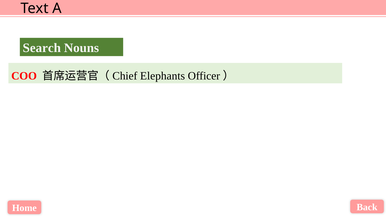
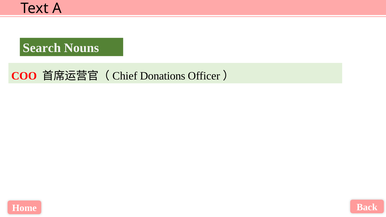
Elephants: Elephants -> Donations
